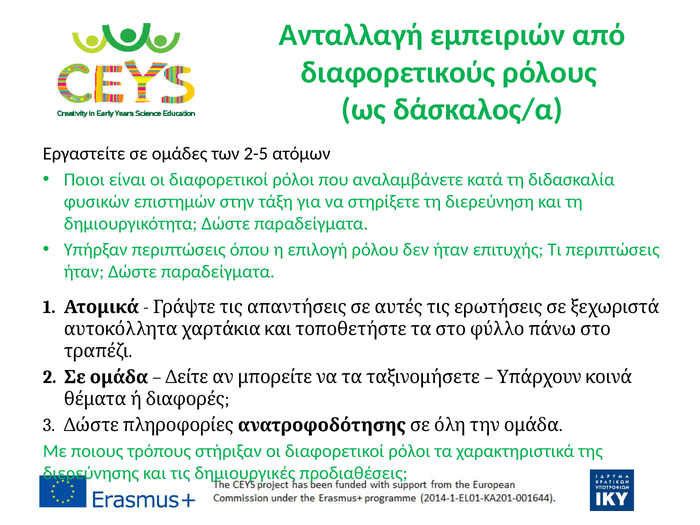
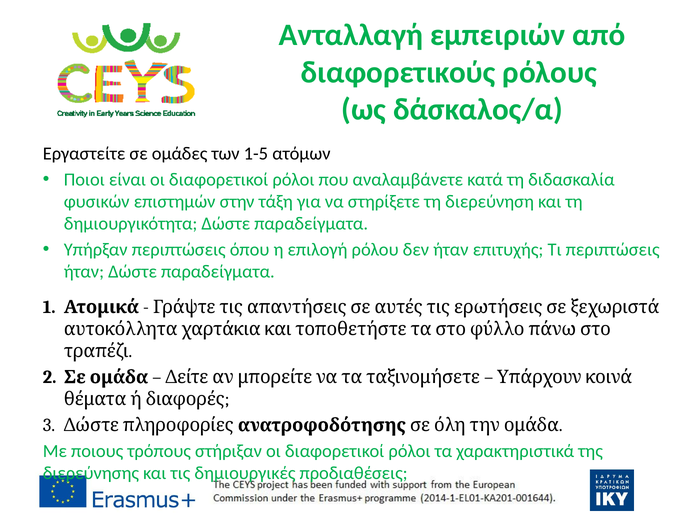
2-5: 2-5 -> 1-5
